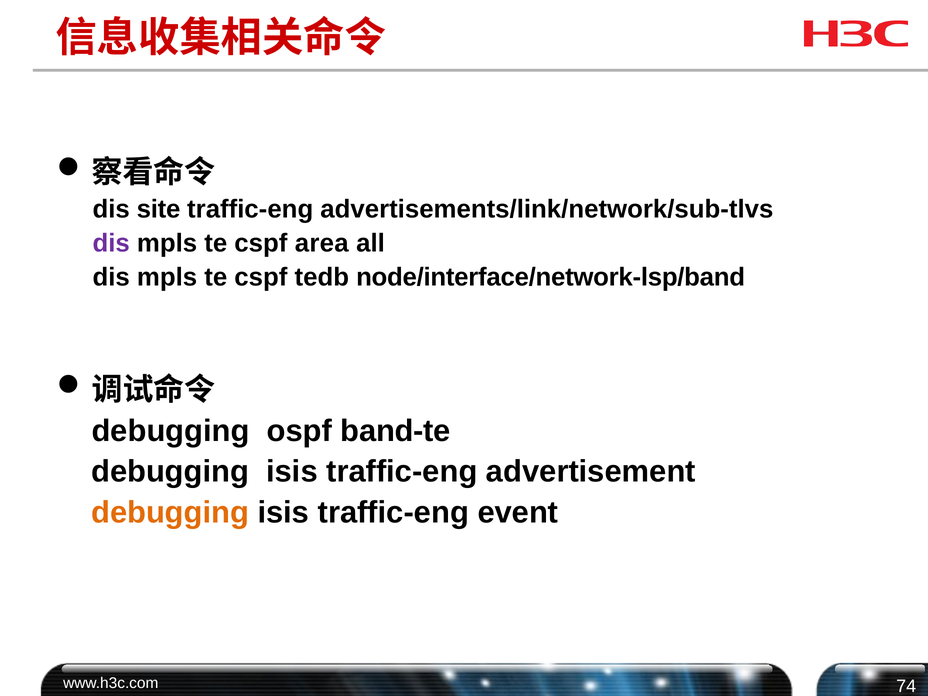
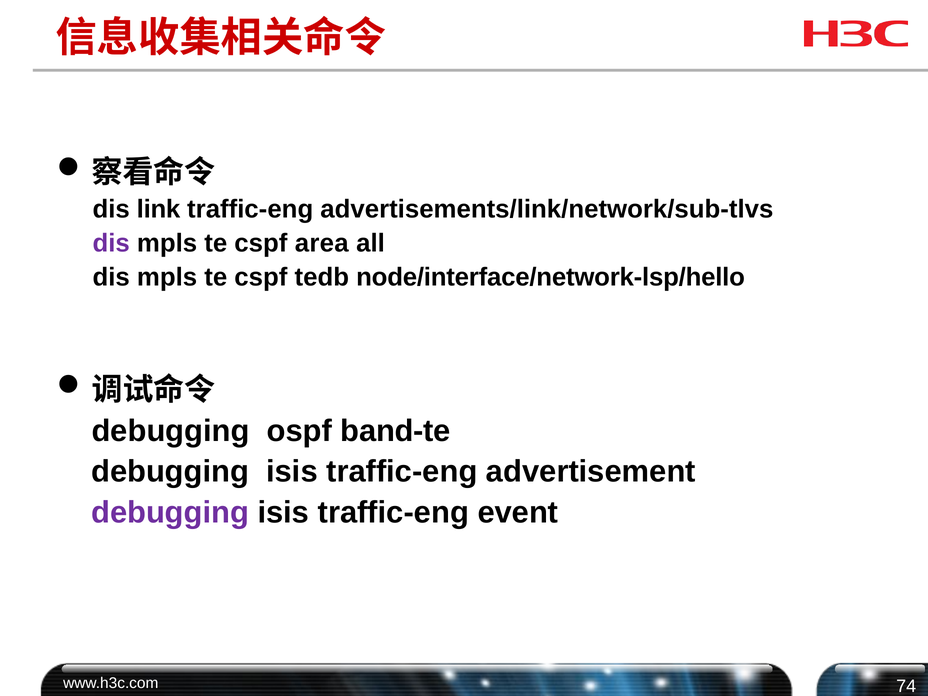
site: site -> link
node/interface/network-lsp/band: node/interface/network-lsp/band -> node/interface/network-lsp/hello
debugging at (170, 513) colour: orange -> purple
